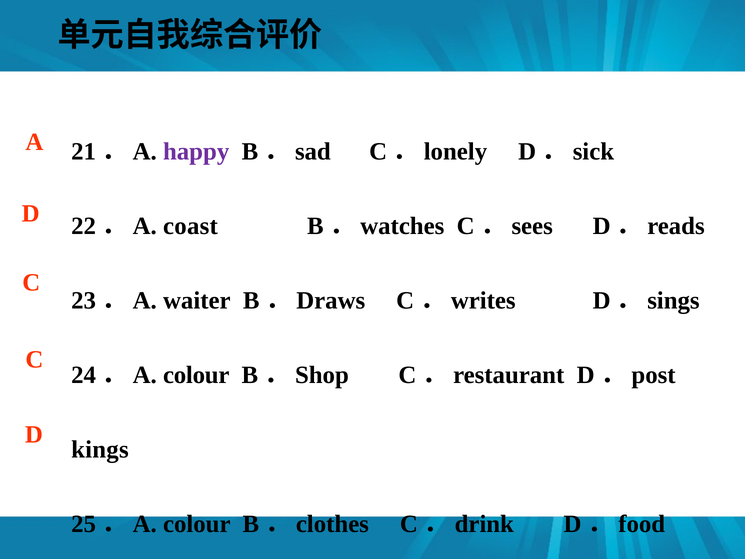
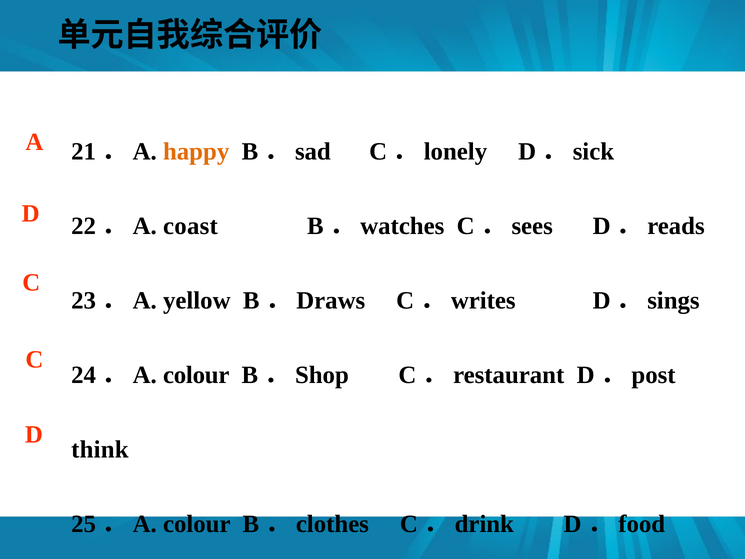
happy colour: purple -> orange
waiter: waiter -> yellow
kings: kings -> think
